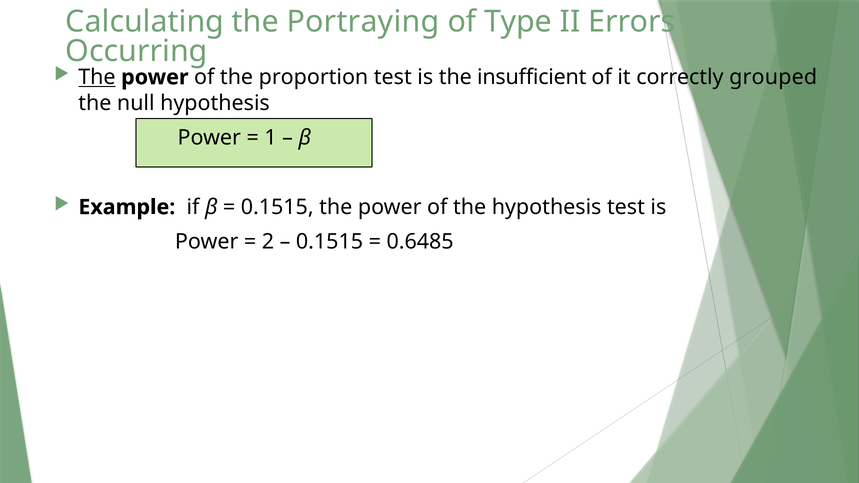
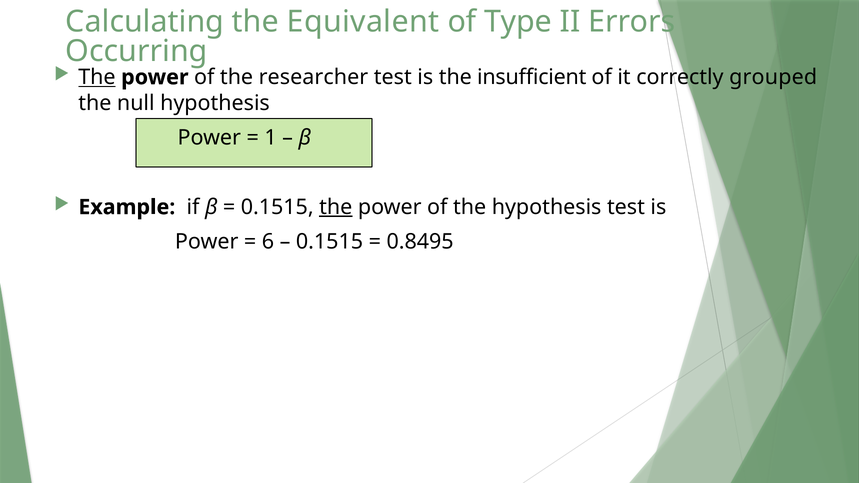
Portraying: Portraying -> Equivalent
proportion: proportion -> researcher
the at (336, 207) underline: none -> present
2: 2 -> 6
0.6485: 0.6485 -> 0.8495
